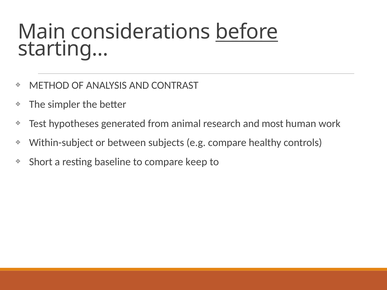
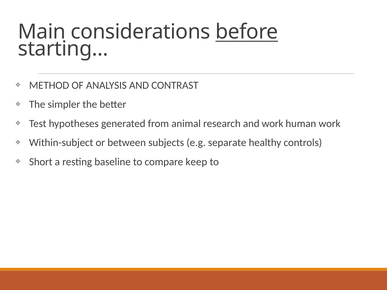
and most: most -> work
e.g compare: compare -> separate
